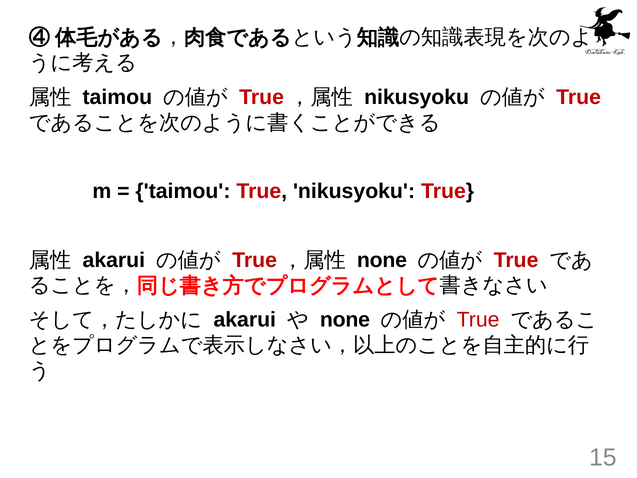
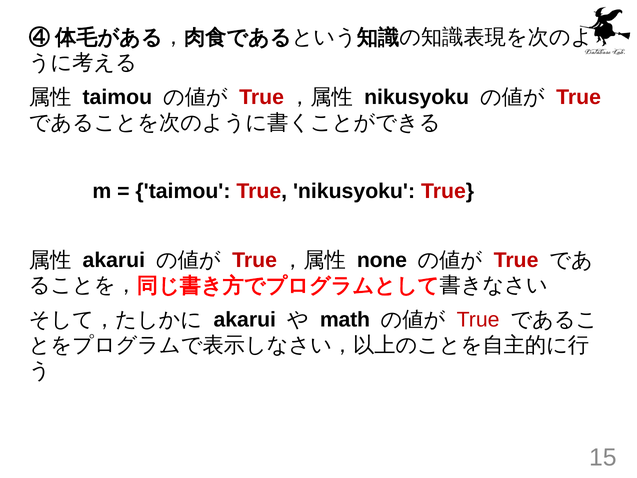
none at (345, 320): none -> math
